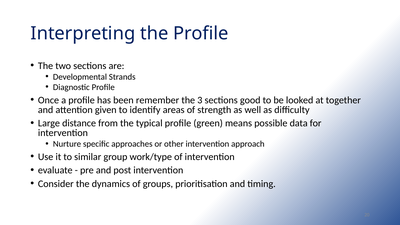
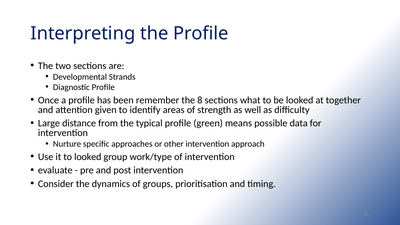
3: 3 -> 8
good: good -> what
to similar: similar -> looked
